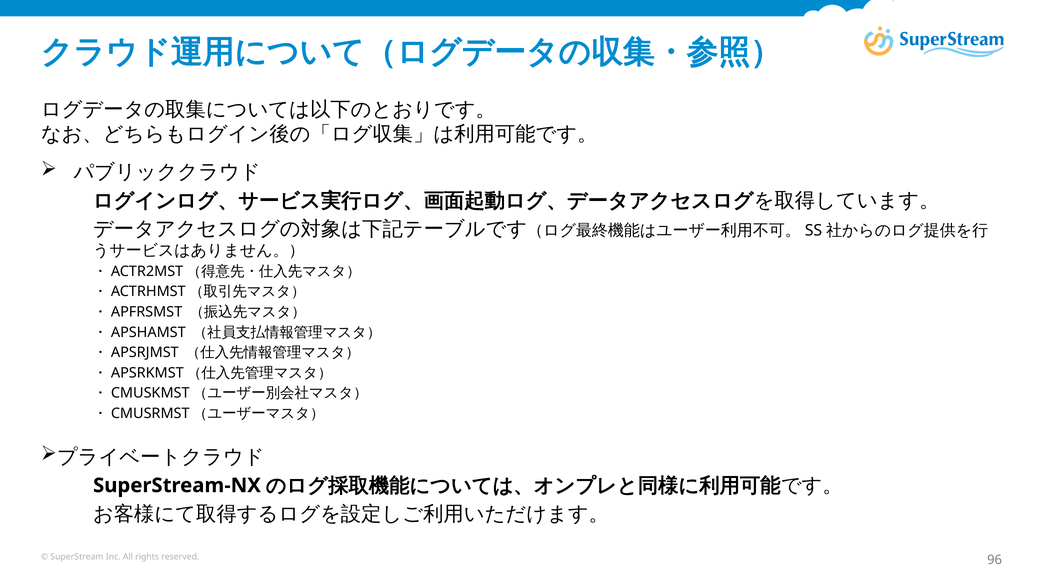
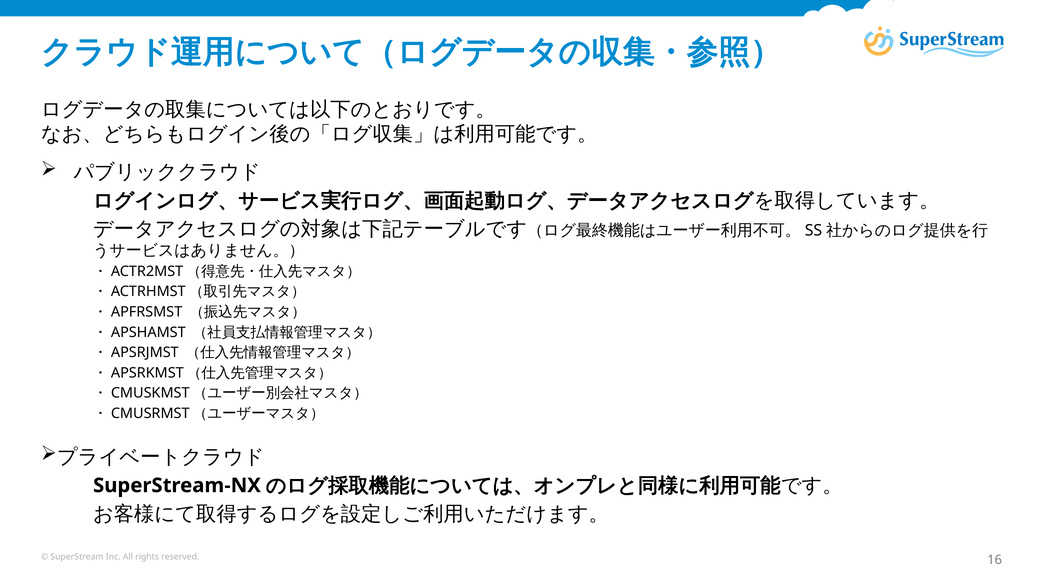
96: 96 -> 16
